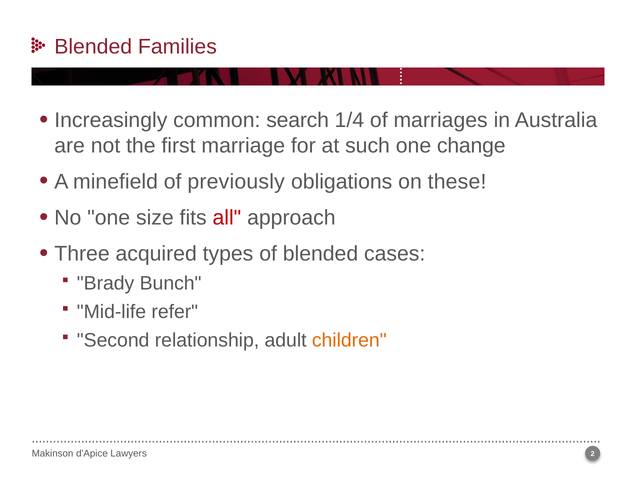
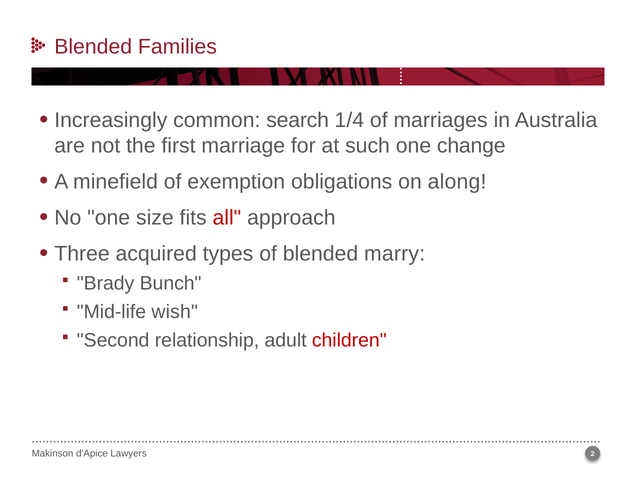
previously: previously -> exemption
these: these -> along
cases: cases -> marry
refer: refer -> wish
children colour: orange -> red
